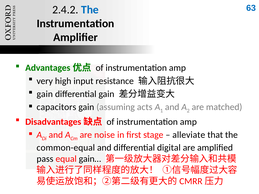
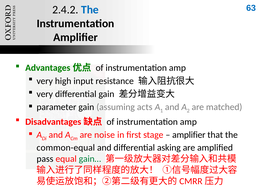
gain at (45, 94): gain -> very
capacitors: capacitors -> parameter
alleviate at (189, 135): alleviate -> amplifier
digital: digital -> asking
gain… colour: black -> green
